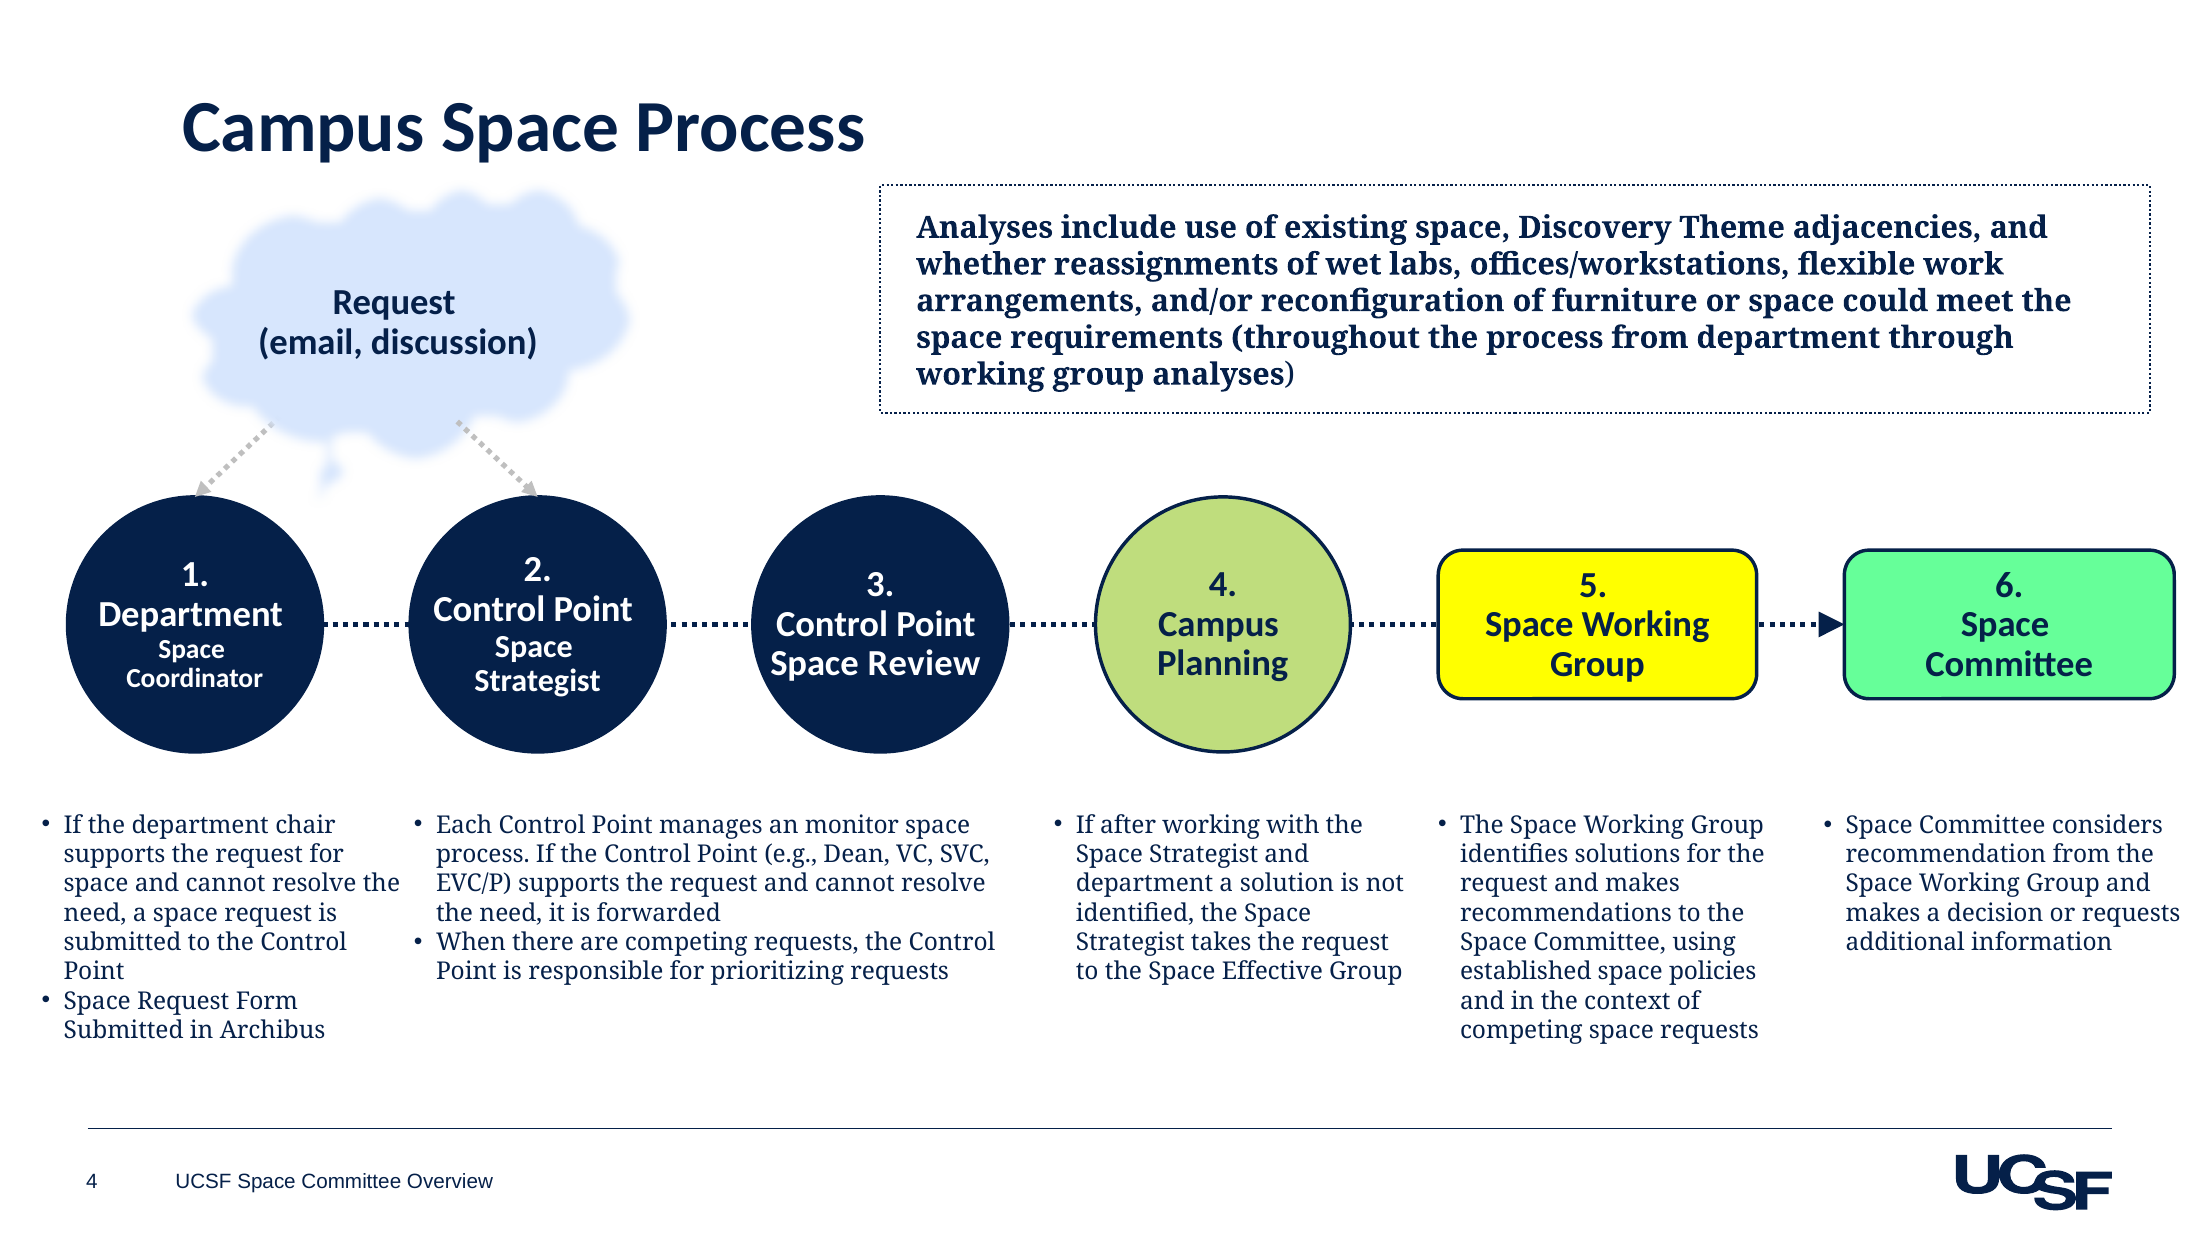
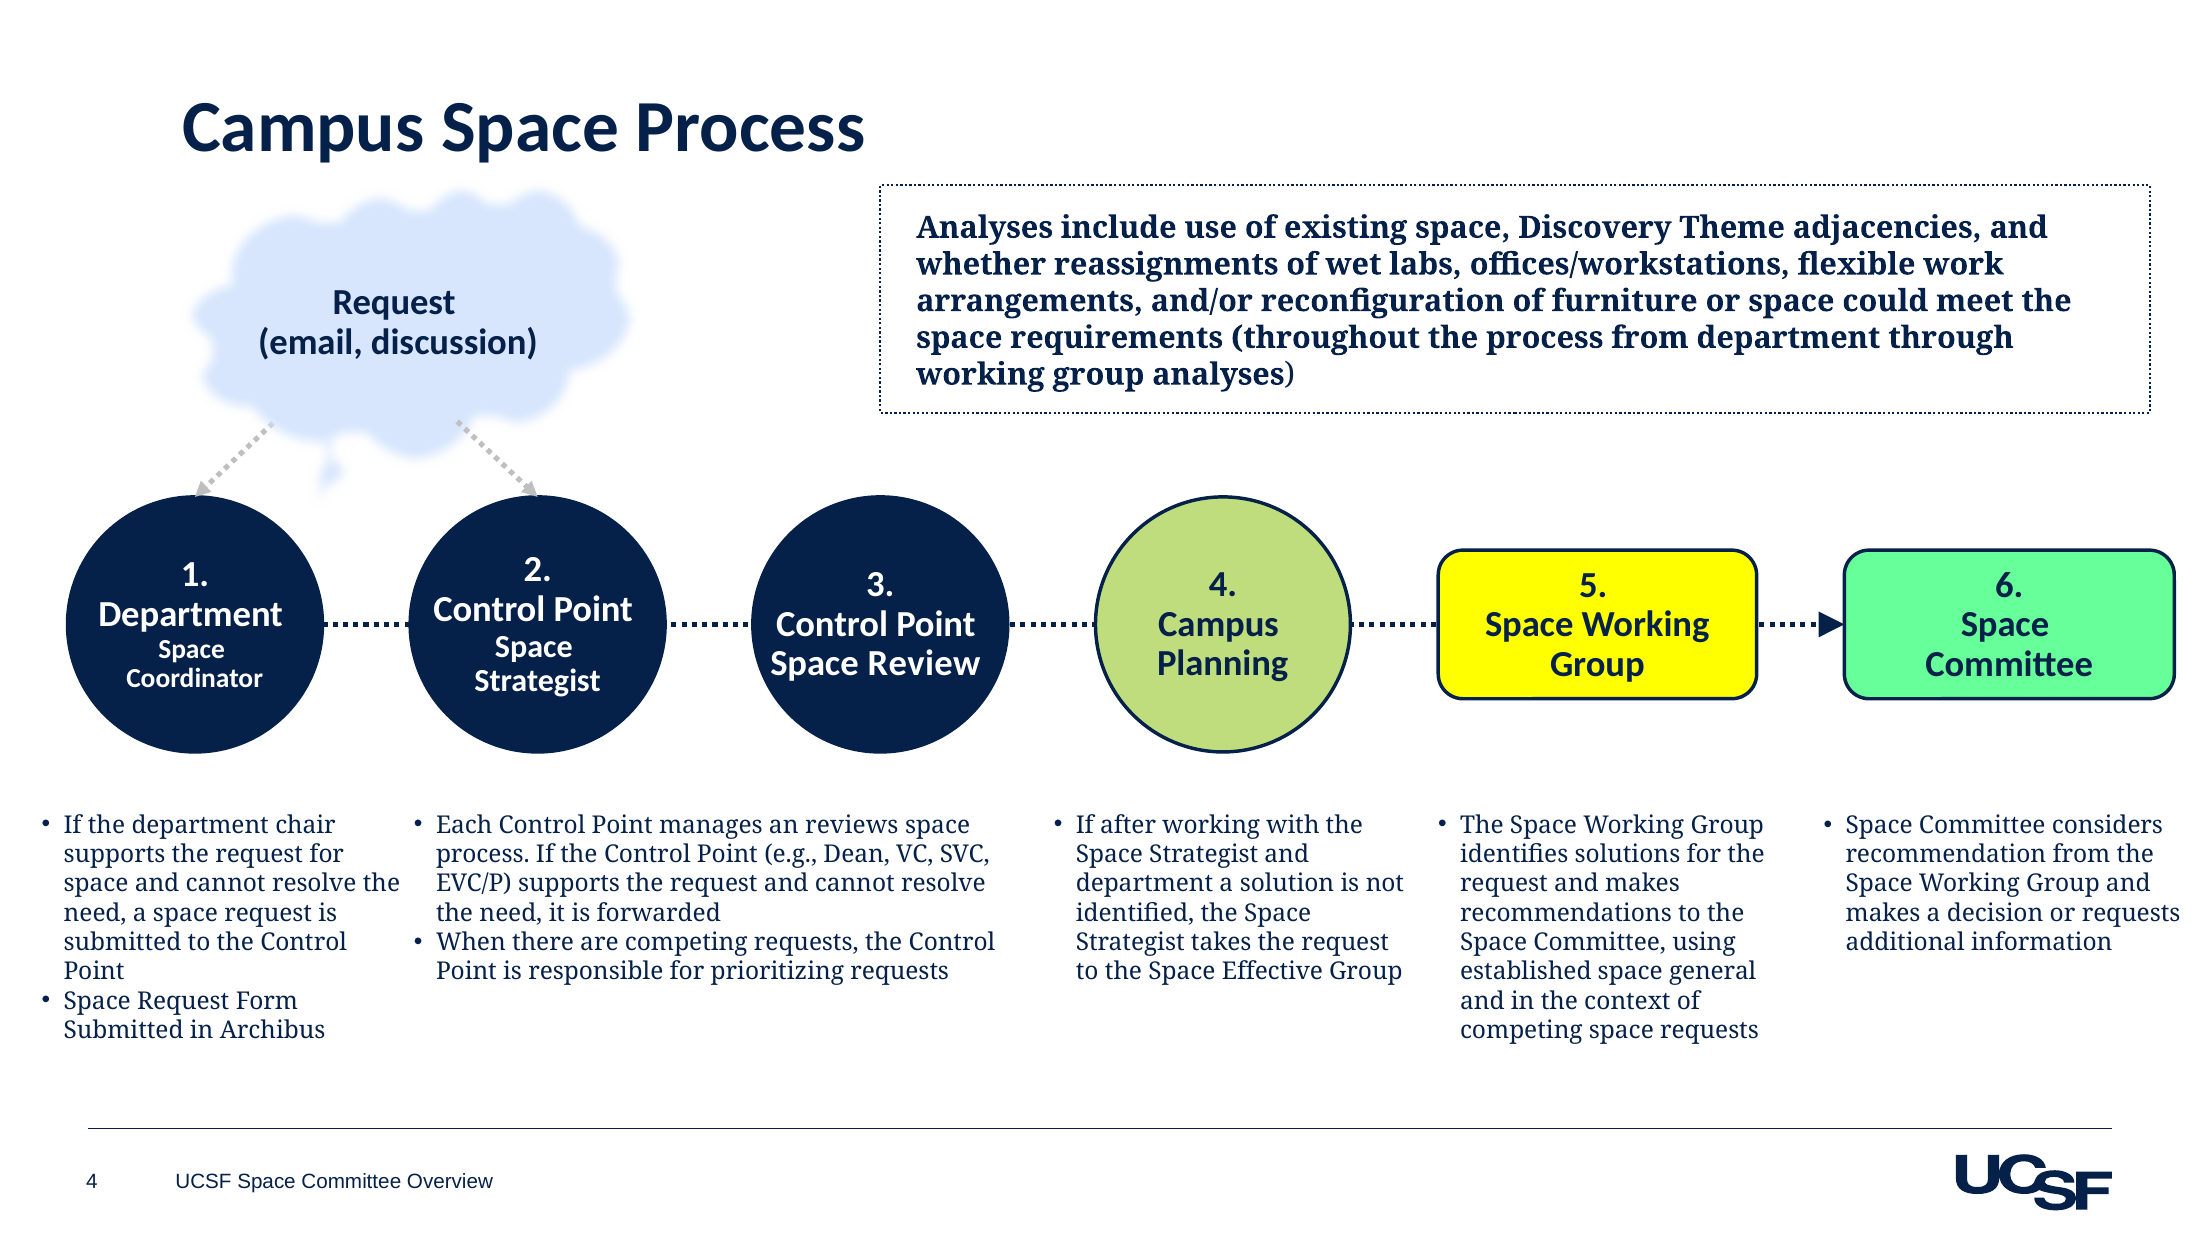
monitor: monitor -> reviews
policies: policies -> general
